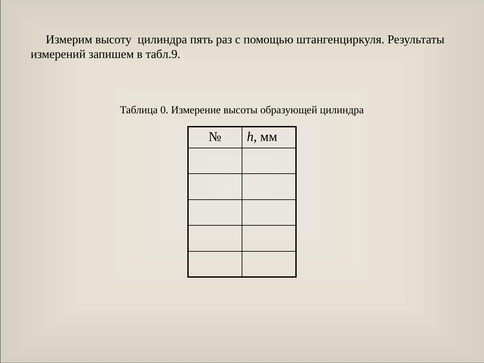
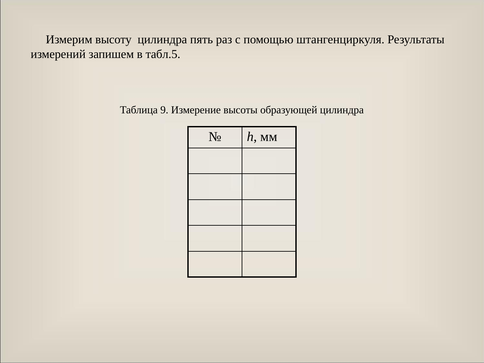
табл.9: табл.9 -> табл.5
0: 0 -> 9
